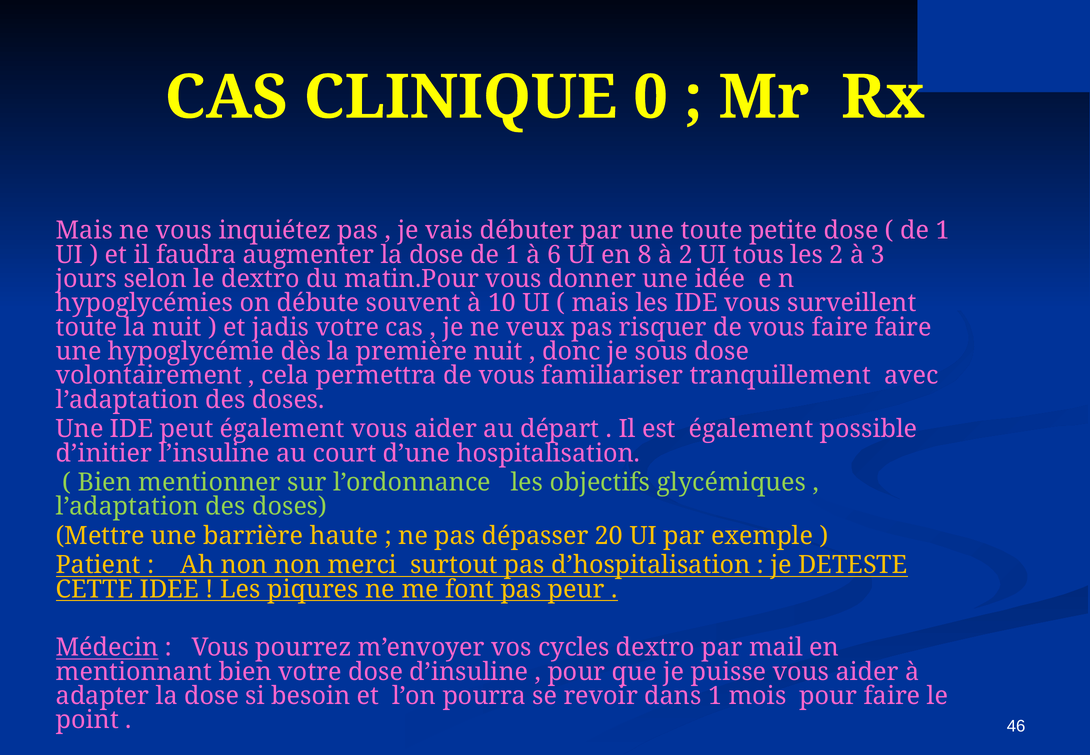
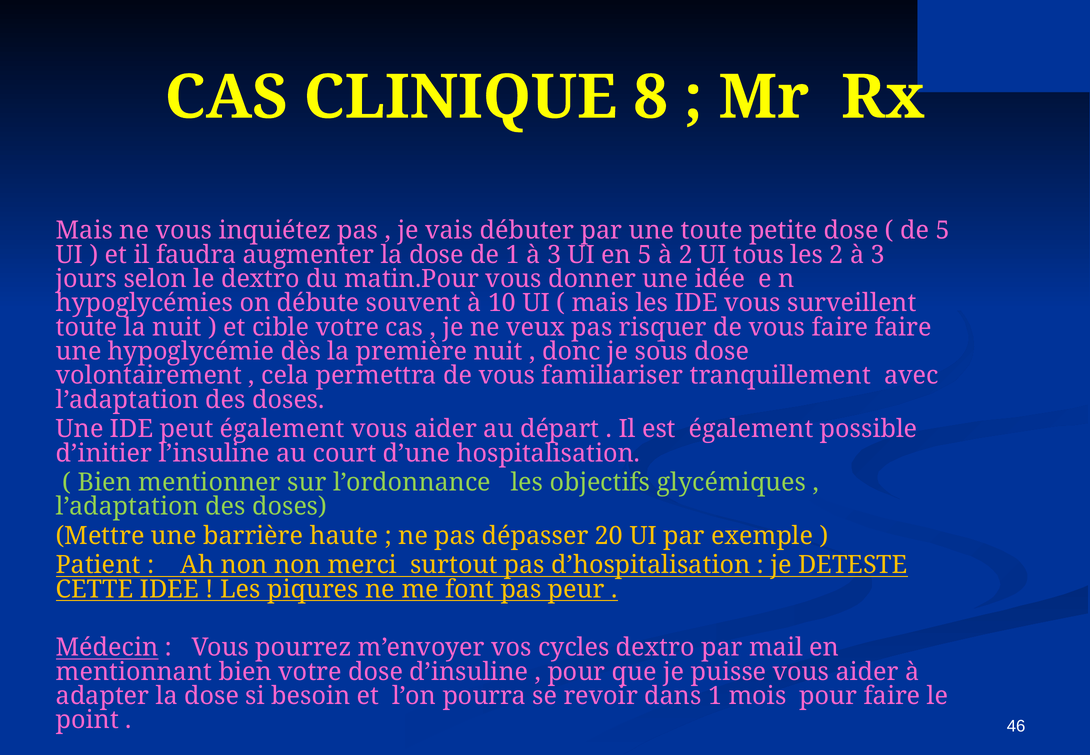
0: 0 -> 8
1 at (943, 230): 1 -> 5
1 à 6: 6 -> 3
en 8: 8 -> 5
jadis: jadis -> cible
